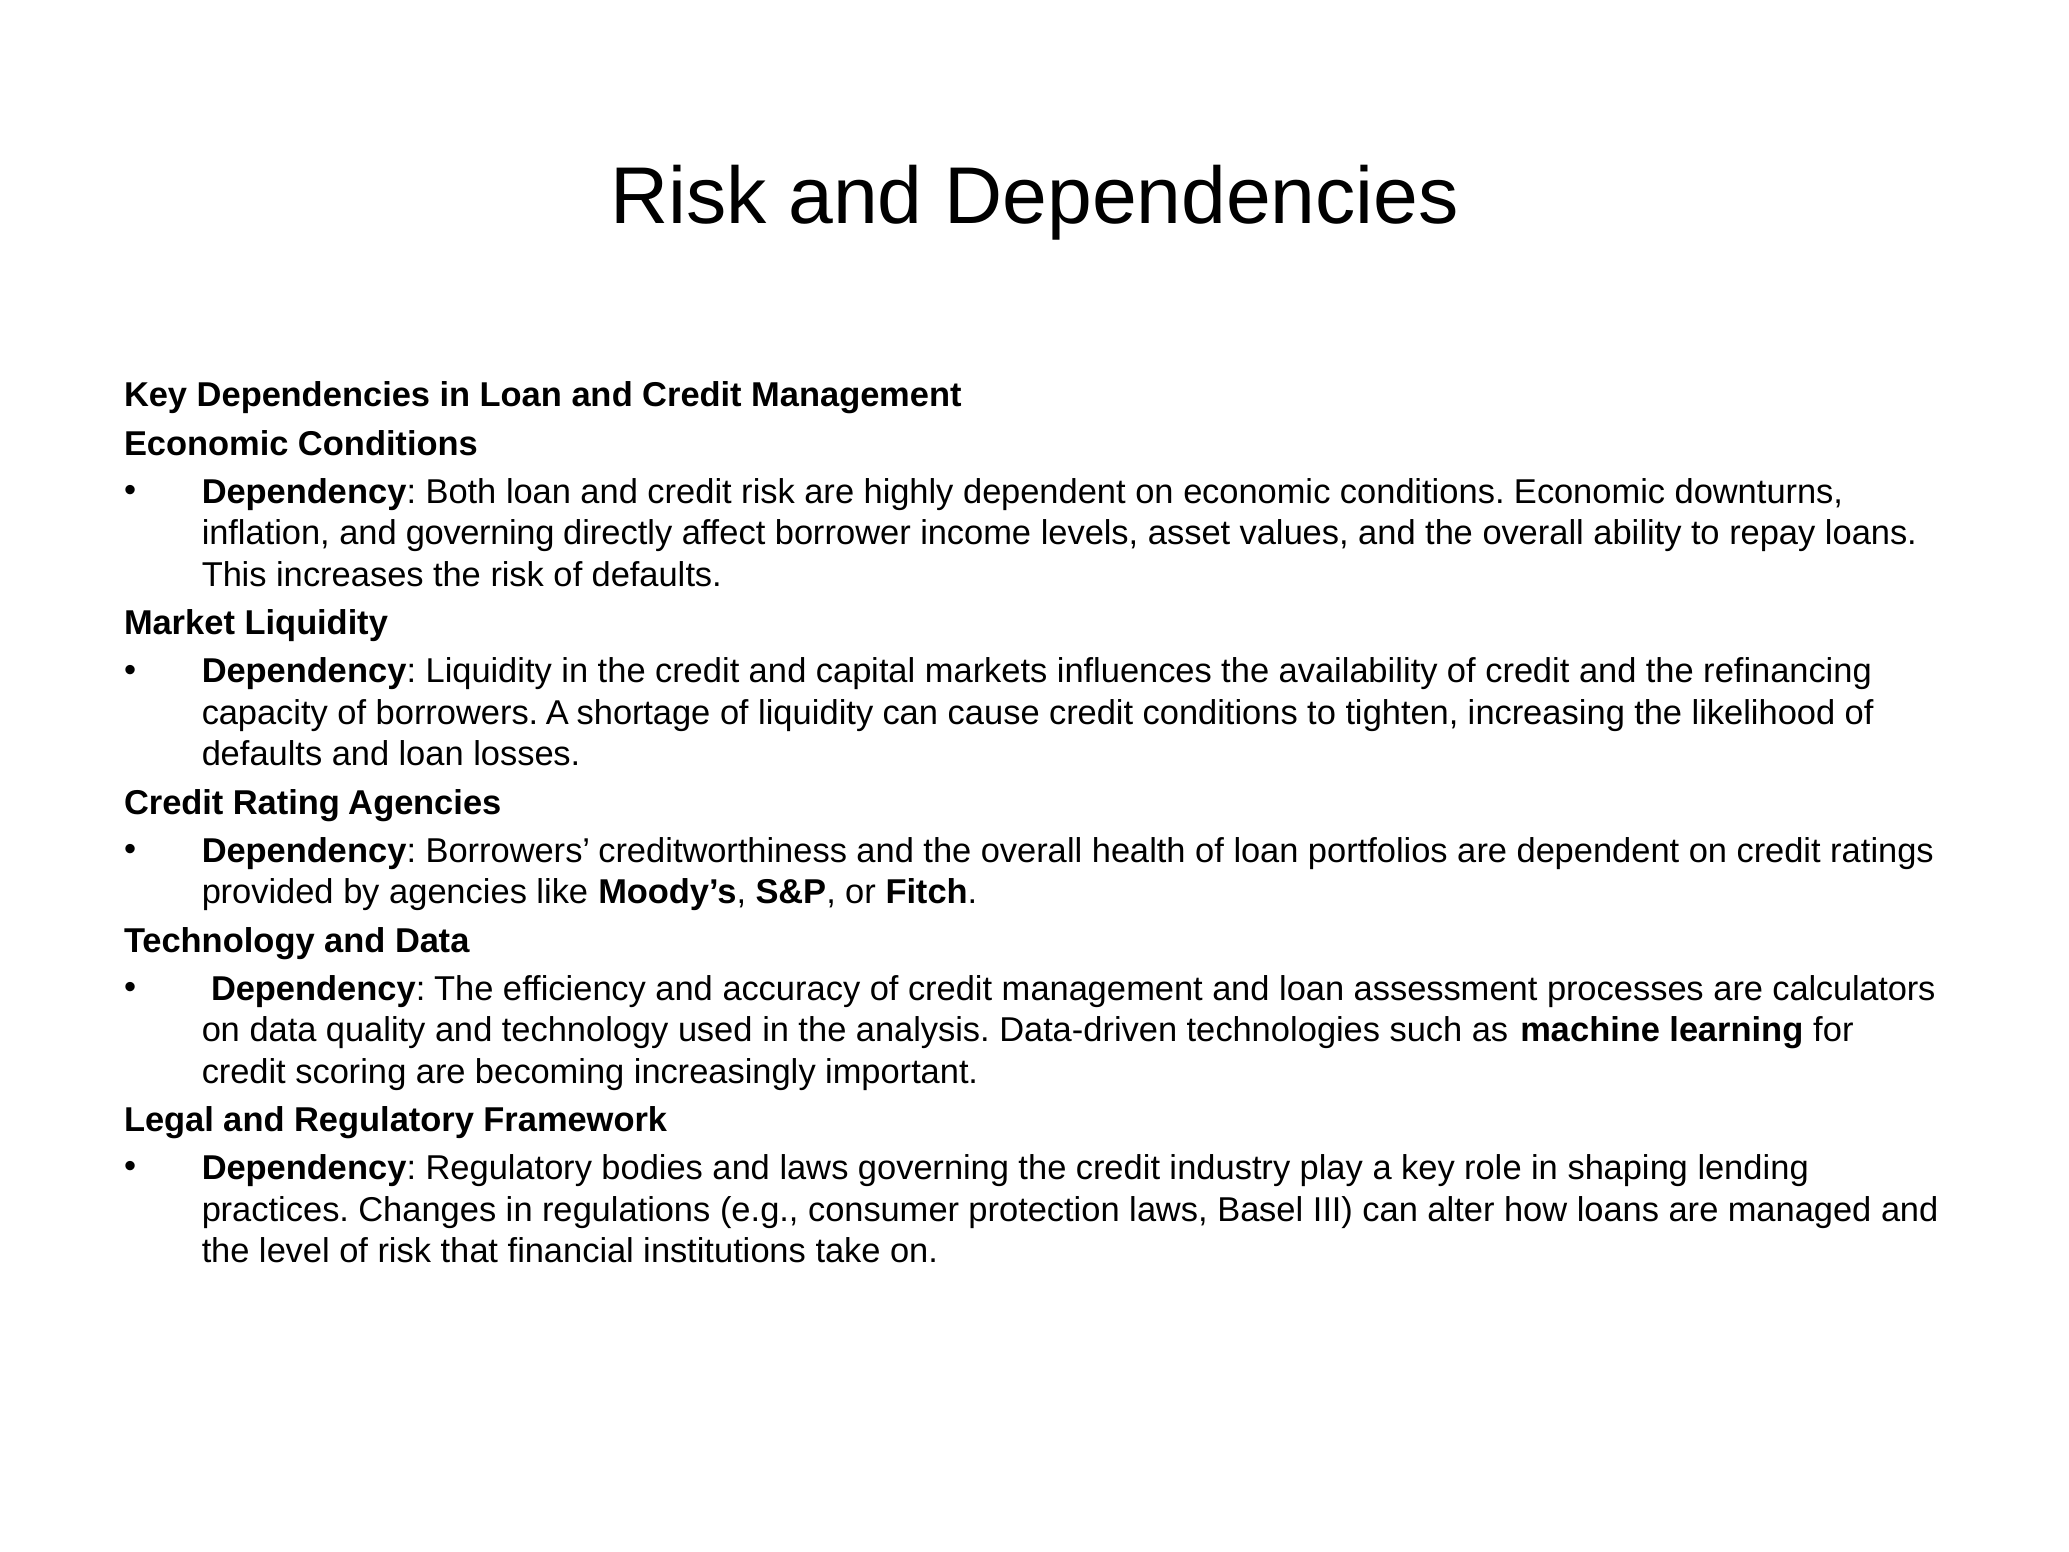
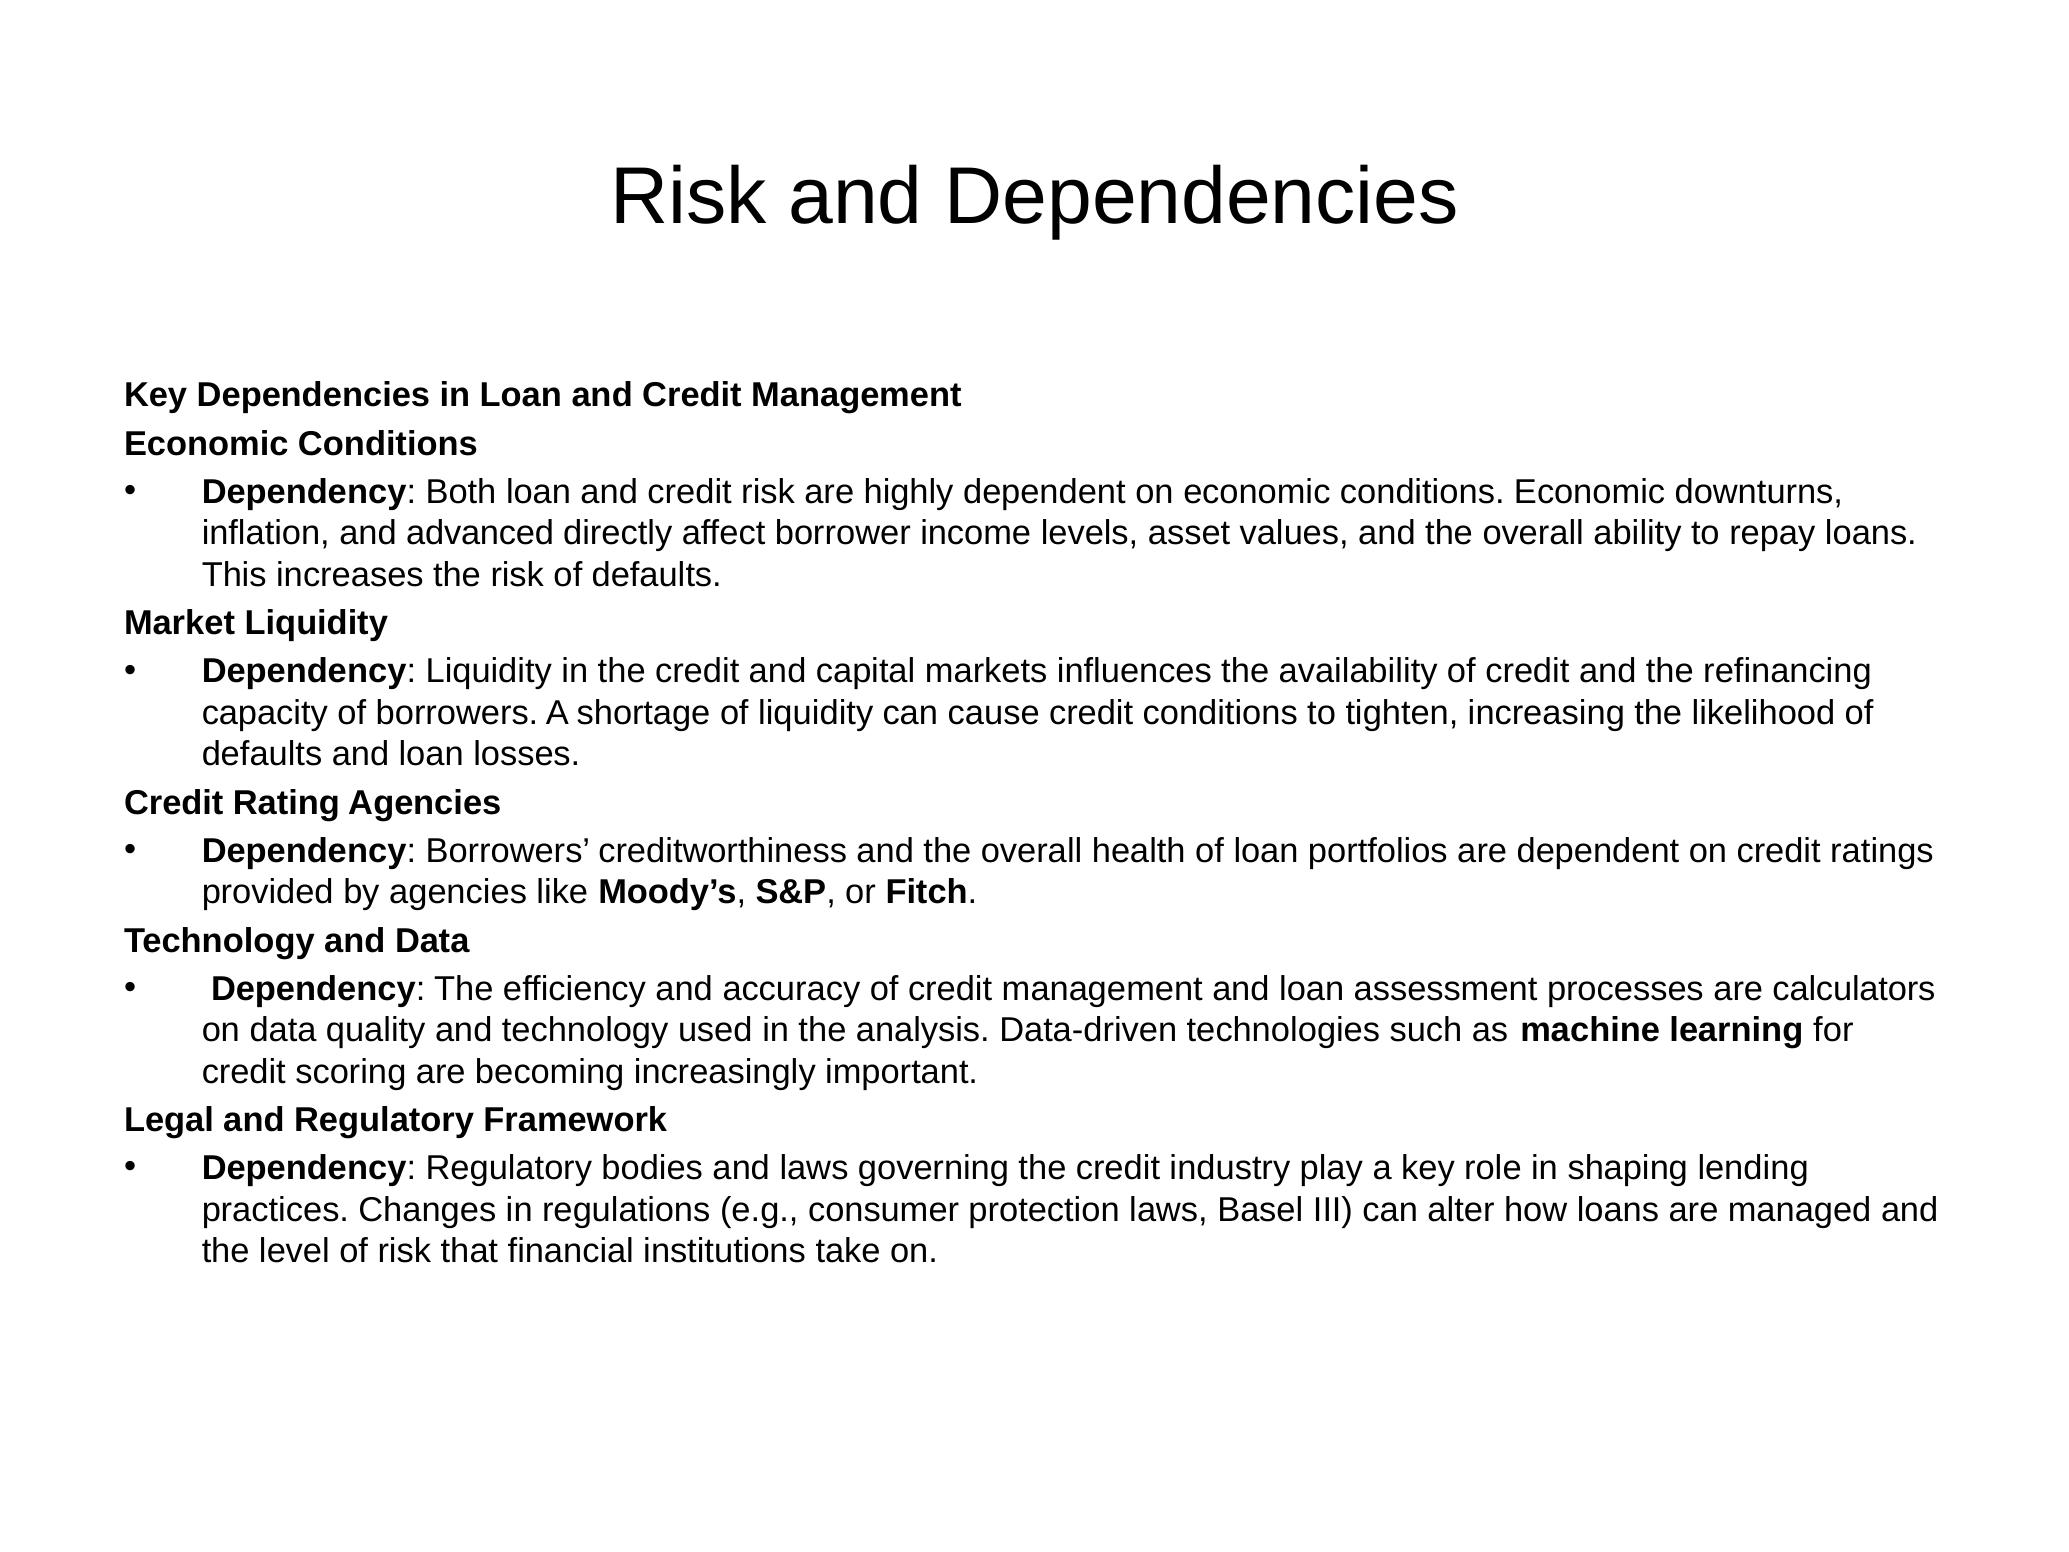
and governing: governing -> advanced
